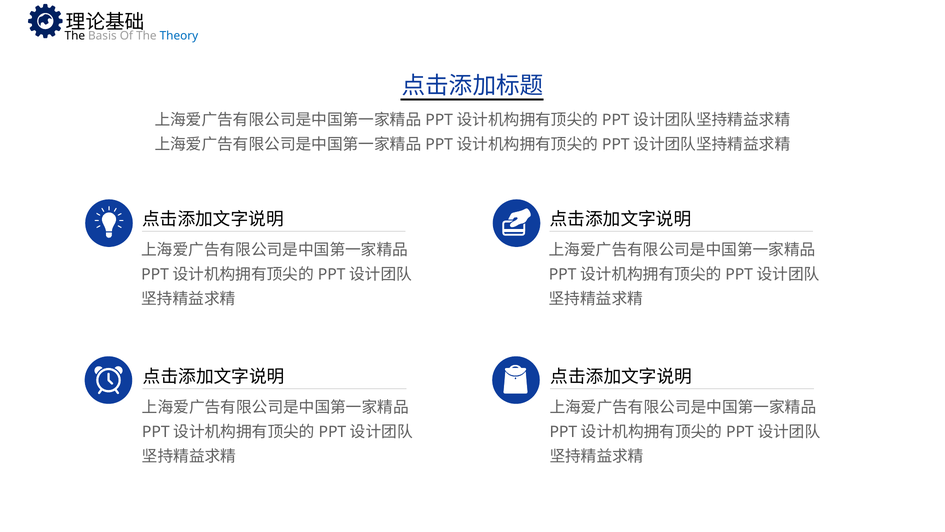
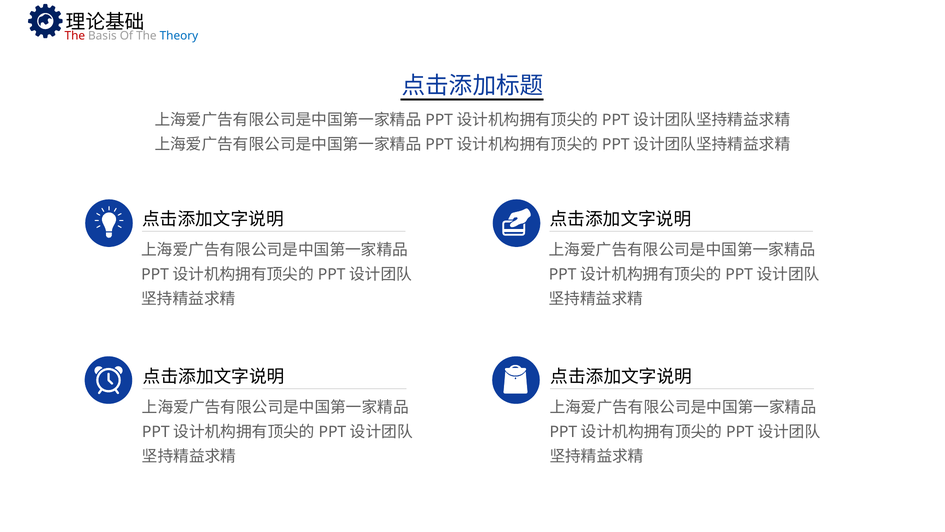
The at (75, 36) colour: black -> red
